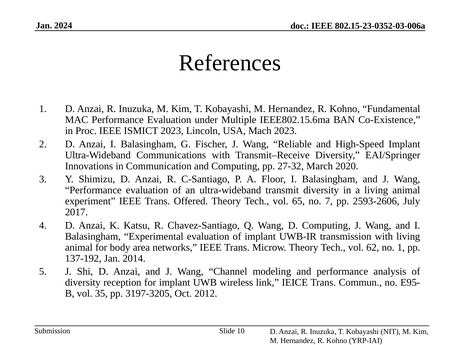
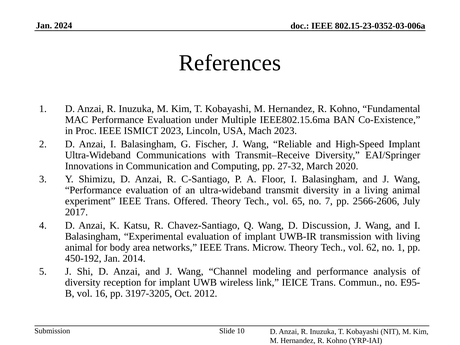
2593-2606: 2593-2606 -> 2566-2606
D Computing: Computing -> Discussion
137-192: 137-192 -> 450-192
35: 35 -> 16
